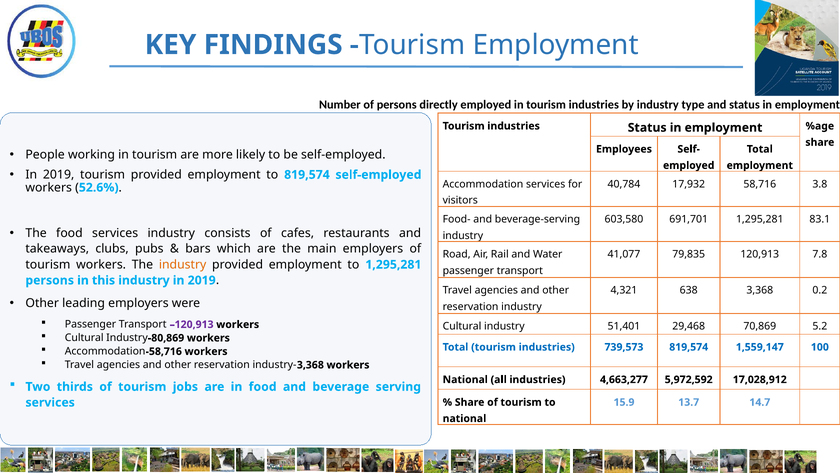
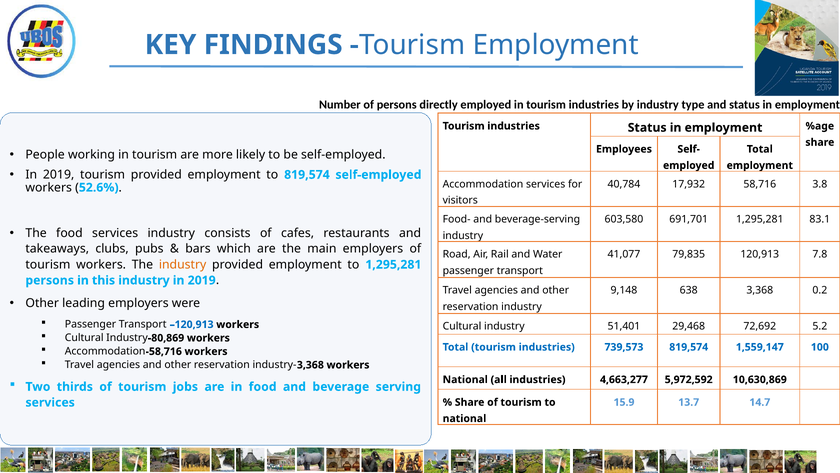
4,321: 4,321 -> 9,148
–120,913 colour: purple -> blue
70,869: 70,869 -> 72,692
17,028,912: 17,028,912 -> 10,630,869
